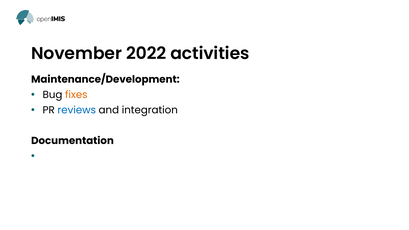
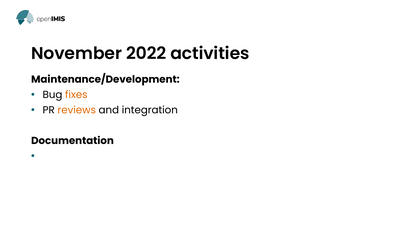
reviews colour: blue -> orange
